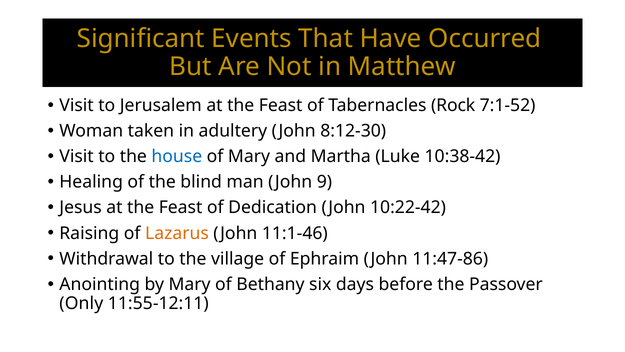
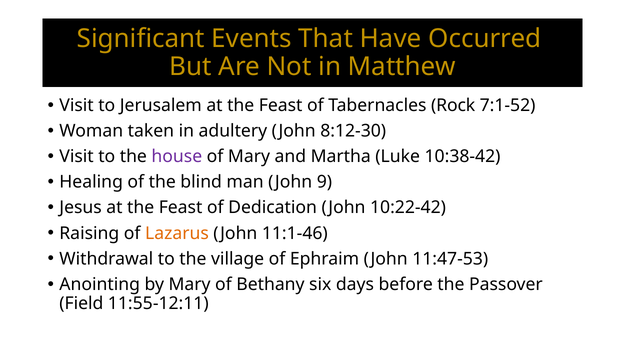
house colour: blue -> purple
11:47-86: 11:47-86 -> 11:47-53
Only: Only -> Field
